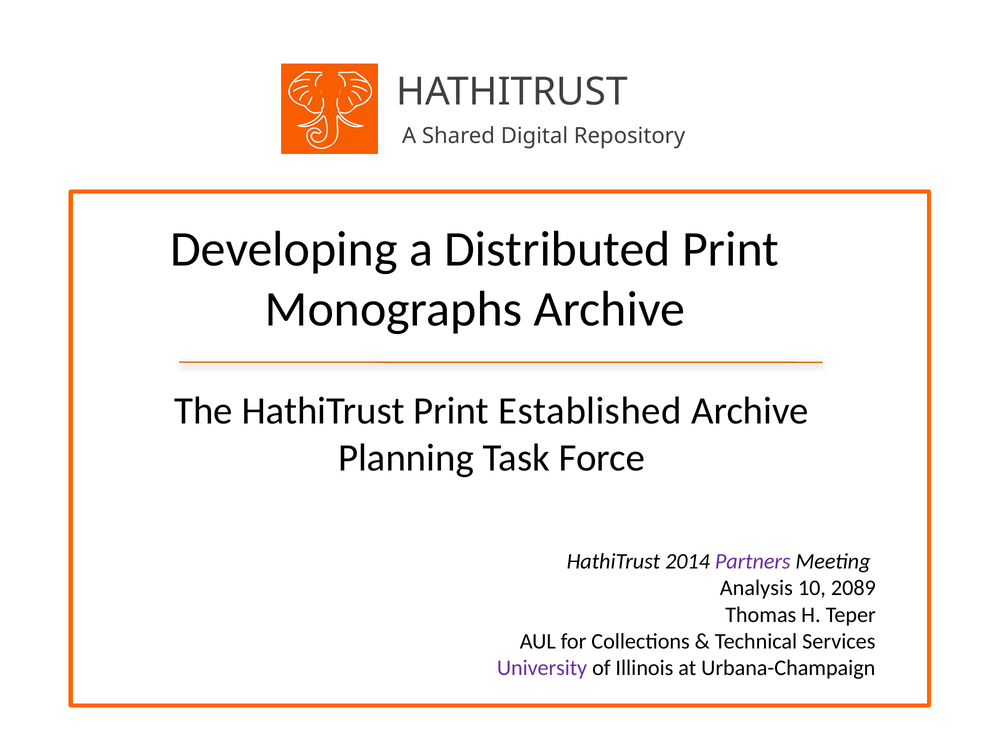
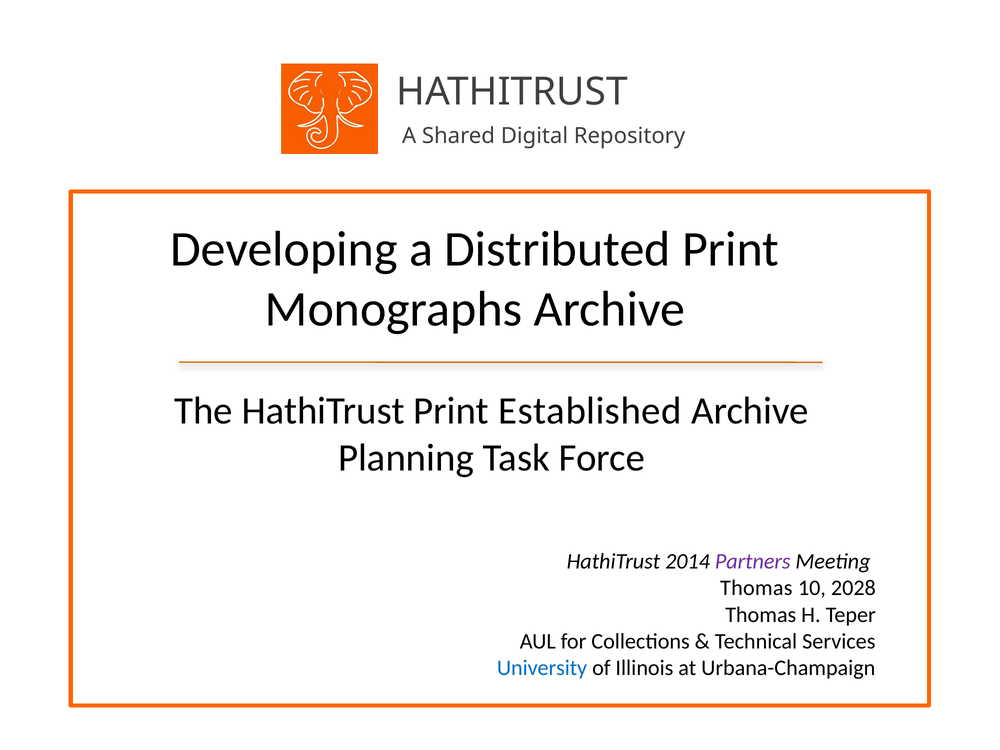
Analysis at (756, 588): Analysis -> Thomas
2089: 2089 -> 2028
University colour: purple -> blue
